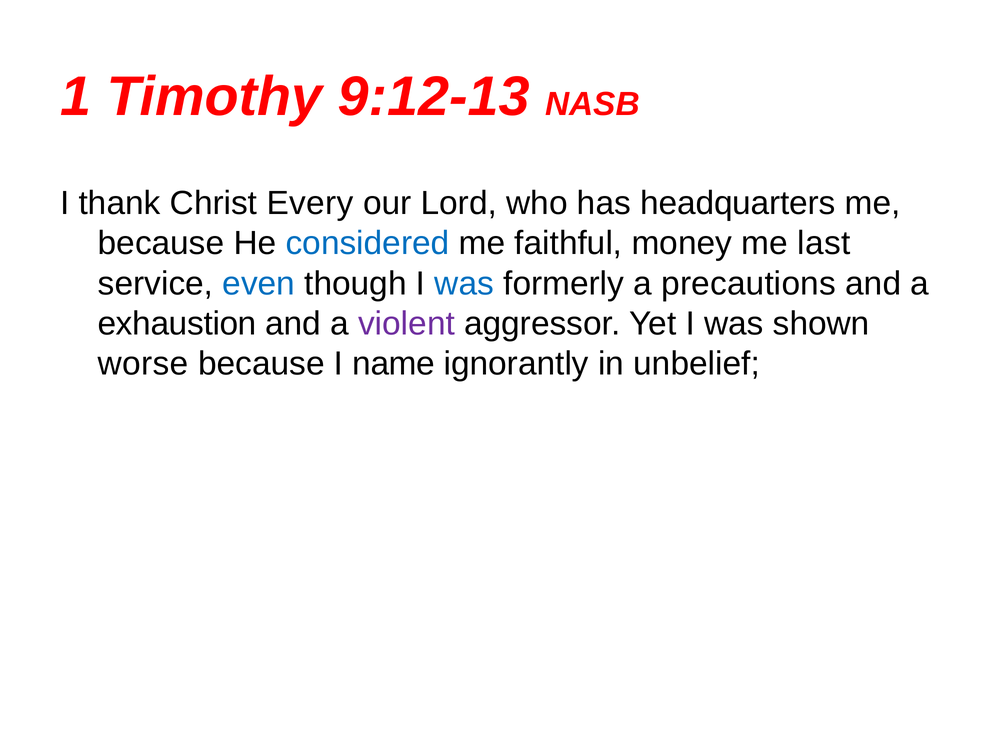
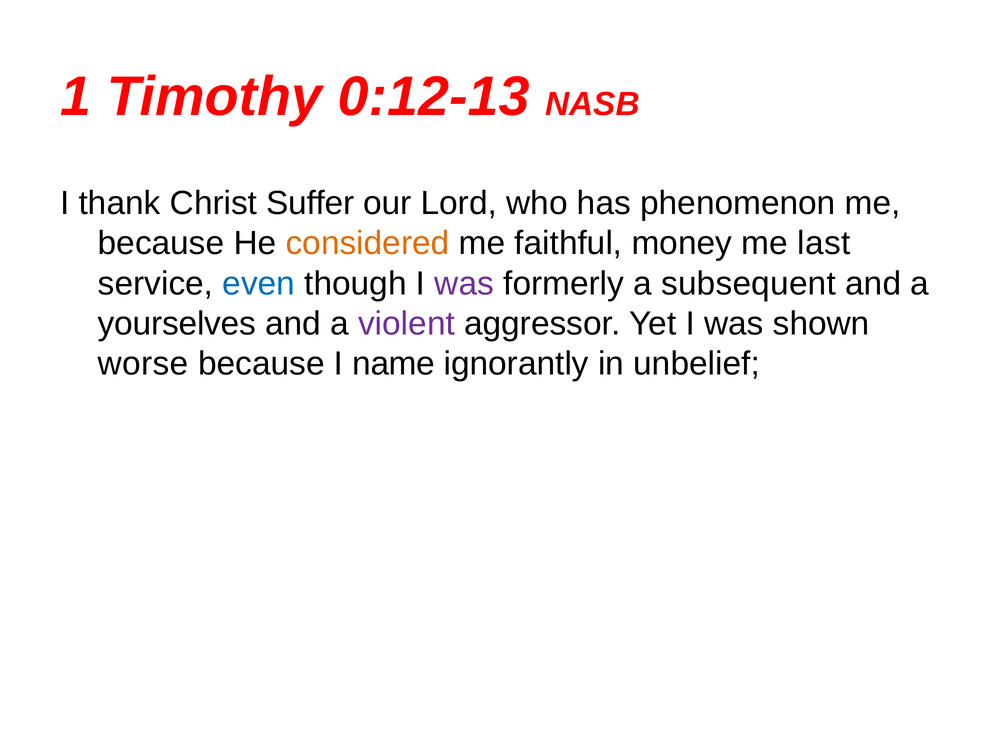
9:12-13: 9:12-13 -> 0:12-13
Every: Every -> Suffer
headquarters: headquarters -> phenomenon
considered colour: blue -> orange
was at (464, 283) colour: blue -> purple
precautions: precautions -> subsequent
exhaustion: exhaustion -> yourselves
